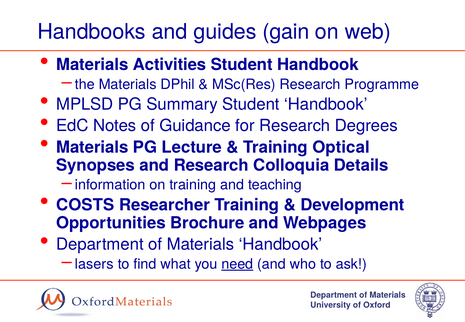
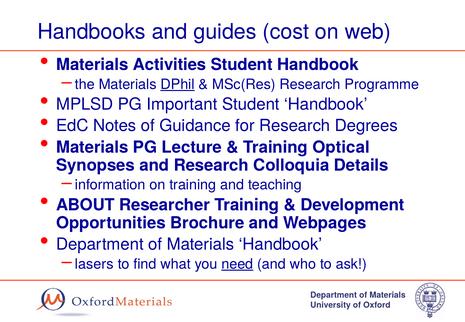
gain: gain -> cost
DPhil underline: none -> present
Summary: Summary -> Important
COSTS: COSTS -> ABOUT
